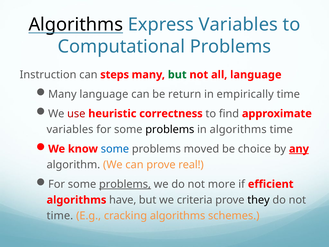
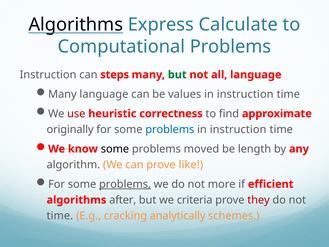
Express Variables: Variables -> Calculate
return: return -> values
empirically at (245, 94): empirically -> instruction
variables at (70, 129): variables -> originally
problems at (170, 129) colour: black -> blue
algorithms at (238, 129): algorithms -> instruction
some at (115, 149) colour: blue -> black
choice: choice -> length
any underline: present -> none
real: real -> like
have: have -> after
they colour: black -> red
cracking algorithms: algorithms -> analytically
